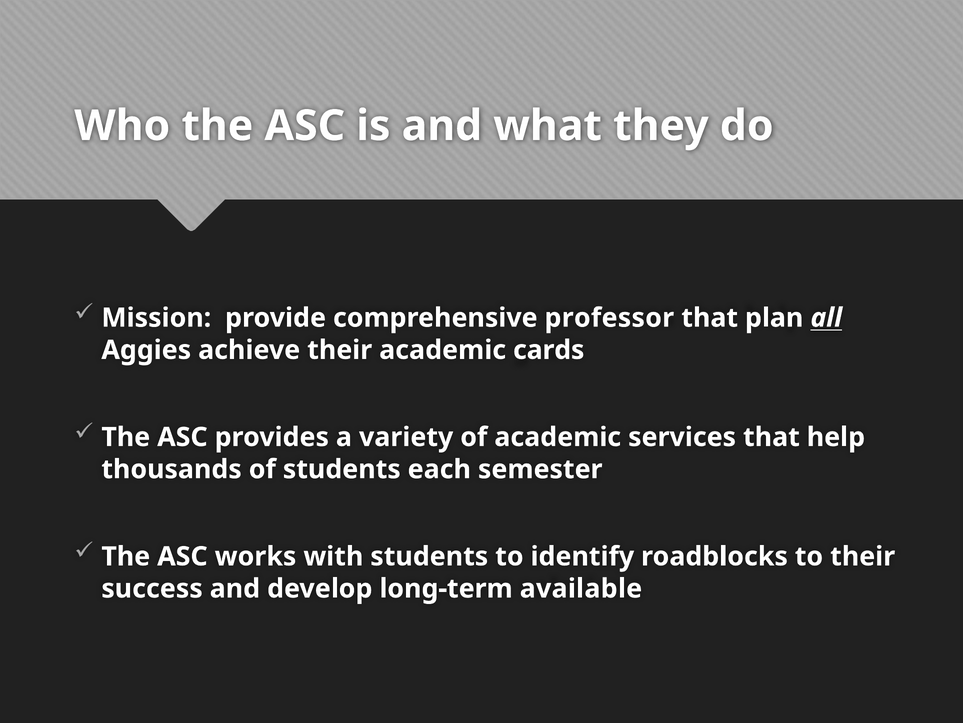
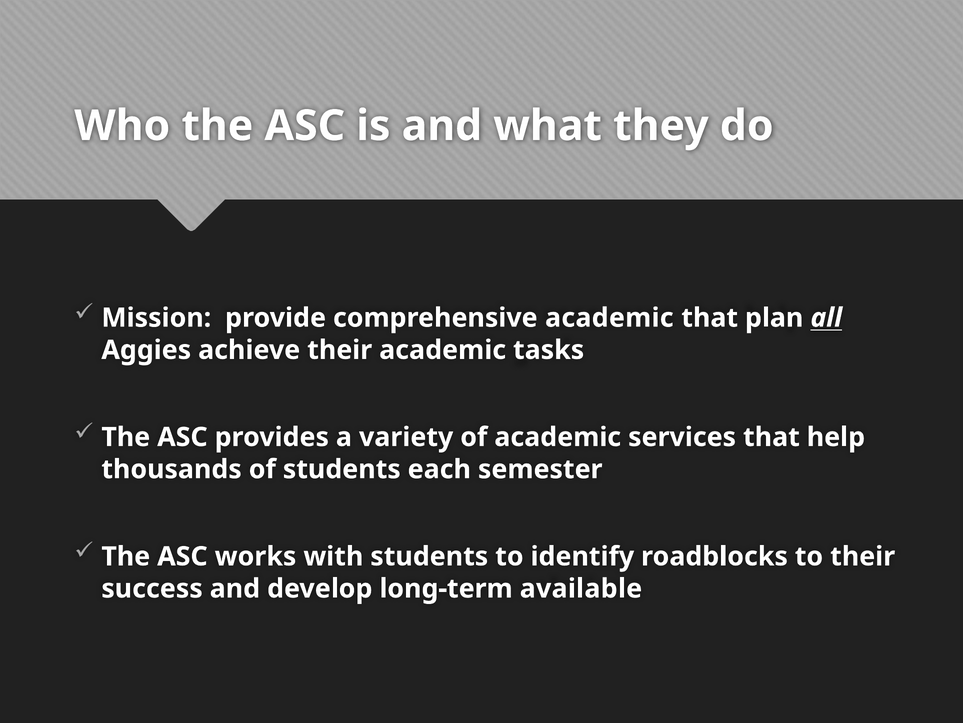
comprehensive professor: professor -> academic
cards: cards -> tasks
